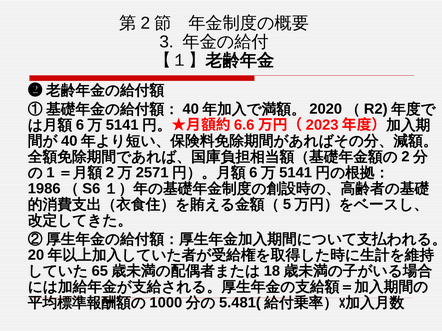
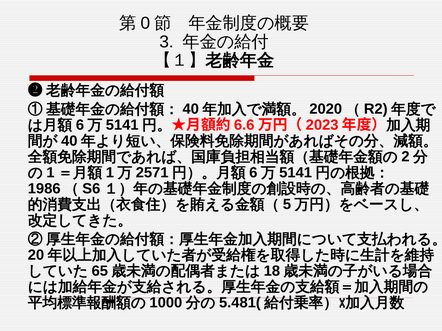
2 at (145, 23): 2 -> 0
2 at (110, 173): 2 -> 1
